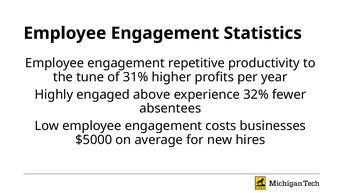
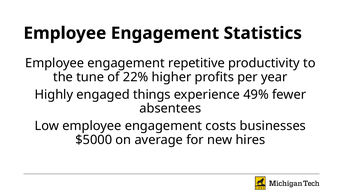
31%: 31% -> 22%
above: above -> things
32%: 32% -> 49%
